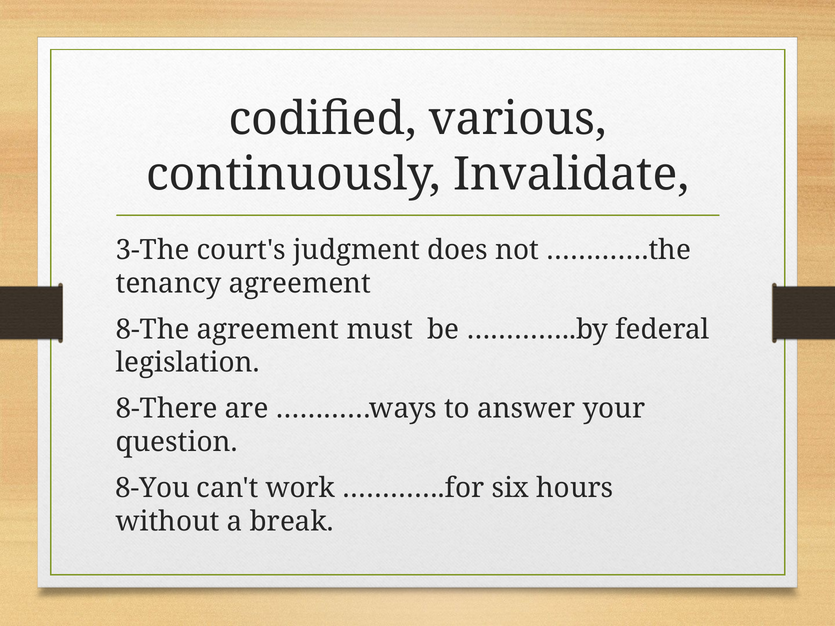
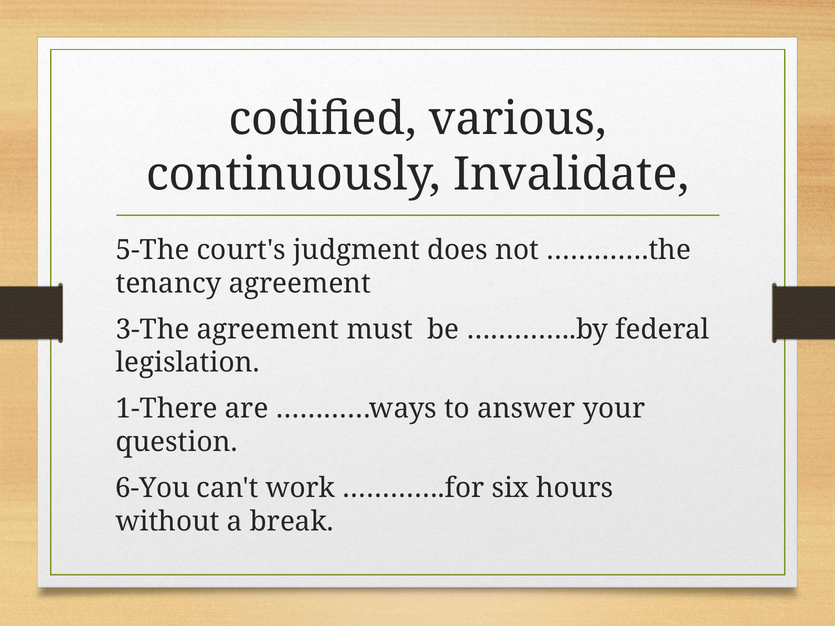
3-The: 3-The -> 5-The
8-The: 8-The -> 3-The
8-There: 8-There -> 1-There
8-You: 8-You -> 6-You
